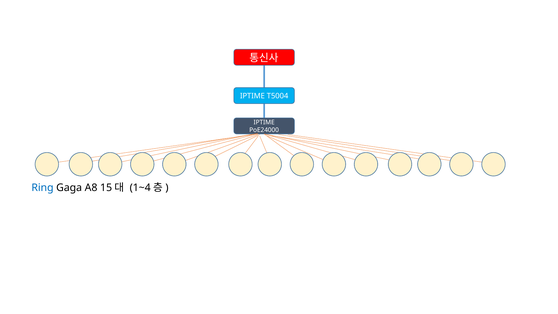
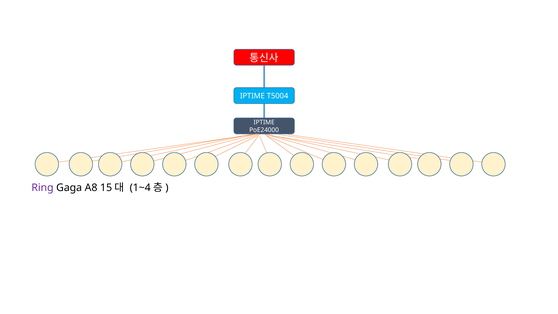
Ring colour: blue -> purple
